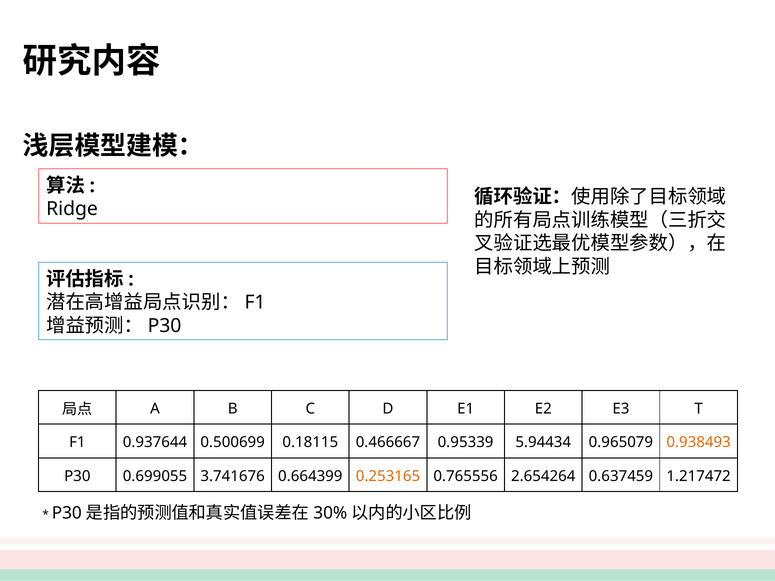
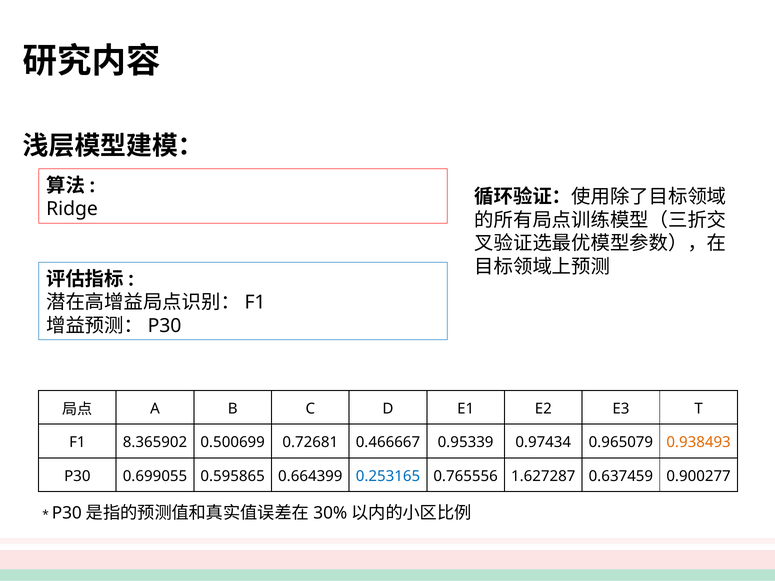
0.937644: 0.937644 -> 8.365902
0.18115: 0.18115 -> 0.72681
5.94434: 5.94434 -> 0.97434
3.741676: 3.741676 -> 0.595865
0.253165 colour: orange -> blue
2.654264: 2.654264 -> 1.627287
1.217472: 1.217472 -> 0.900277
